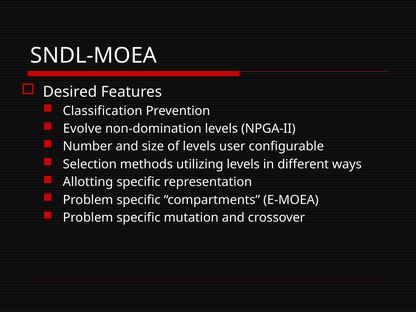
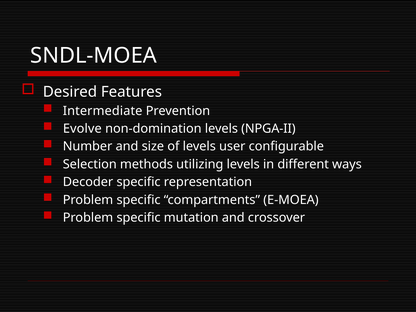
Classification: Classification -> Intermediate
Allotting: Allotting -> Decoder
